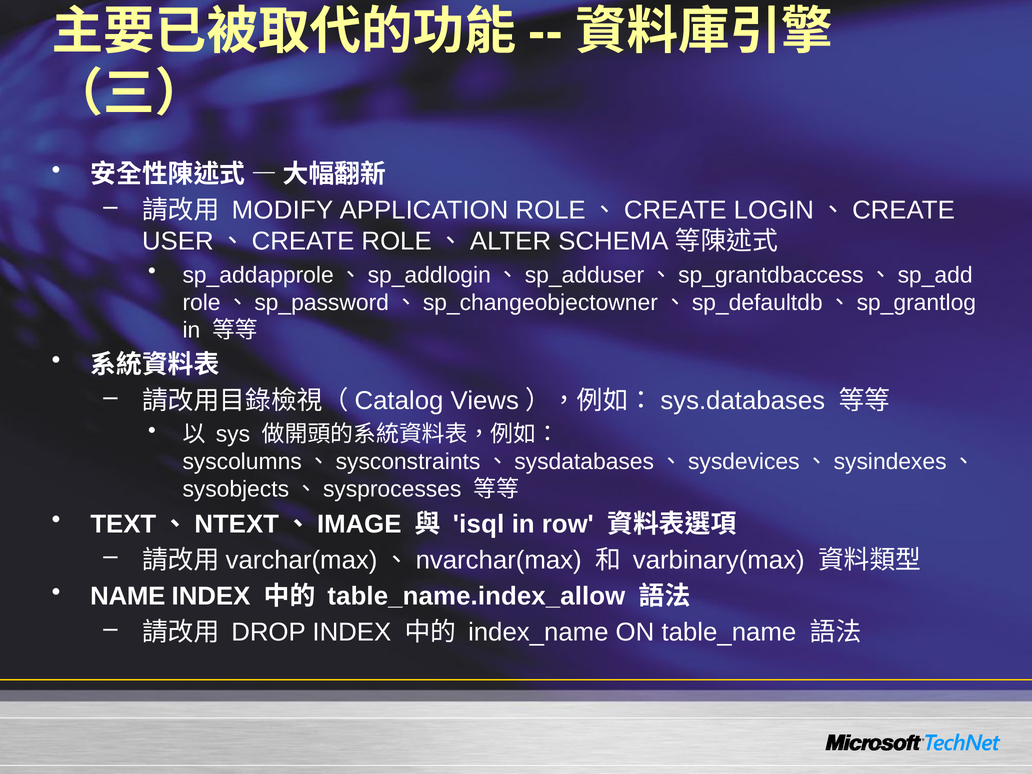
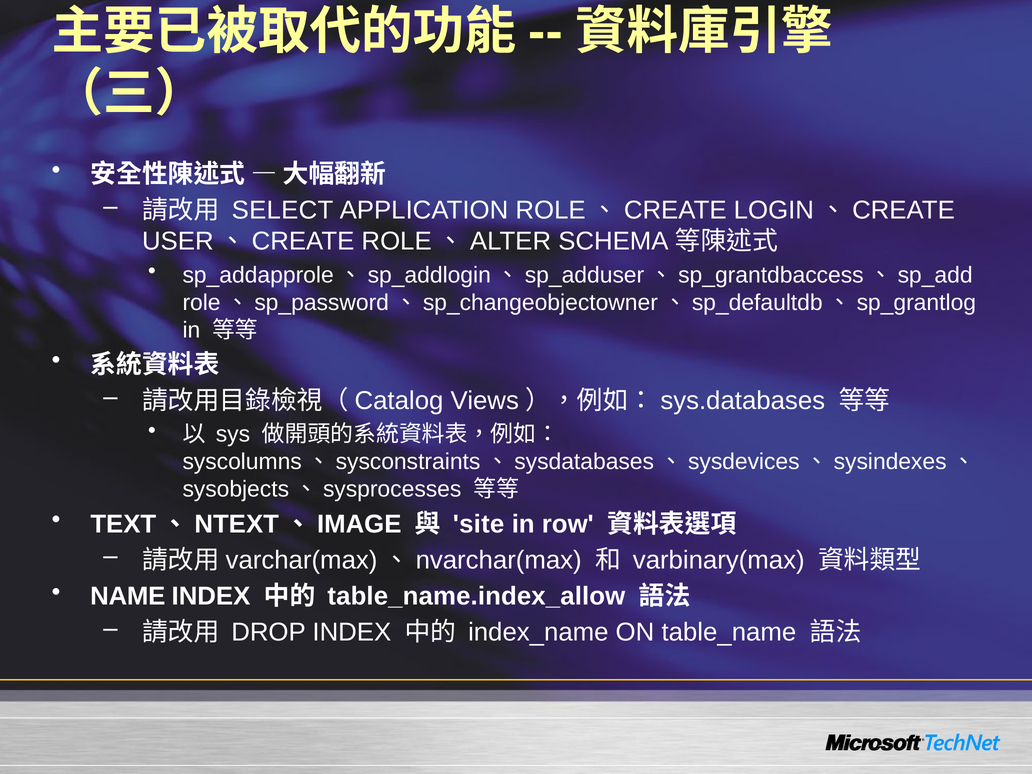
MODIFY: MODIFY -> SELECT
isql: isql -> site
